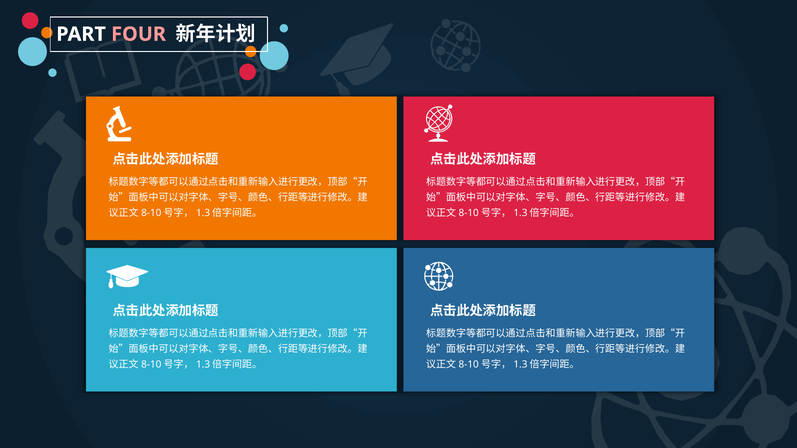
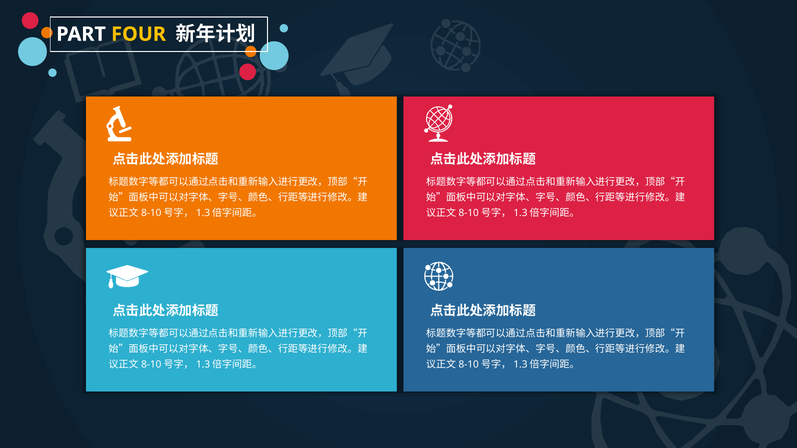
FOUR colour: pink -> yellow
